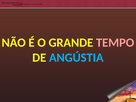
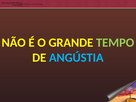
TEMPO colour: pink -> light green
